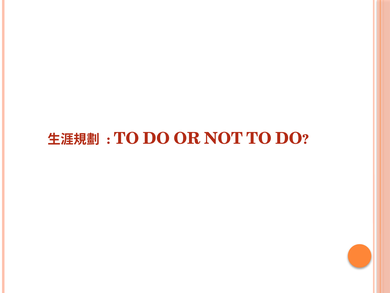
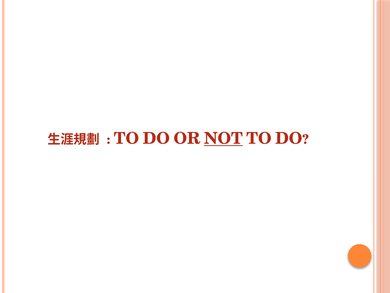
NOT underline: none -> present
